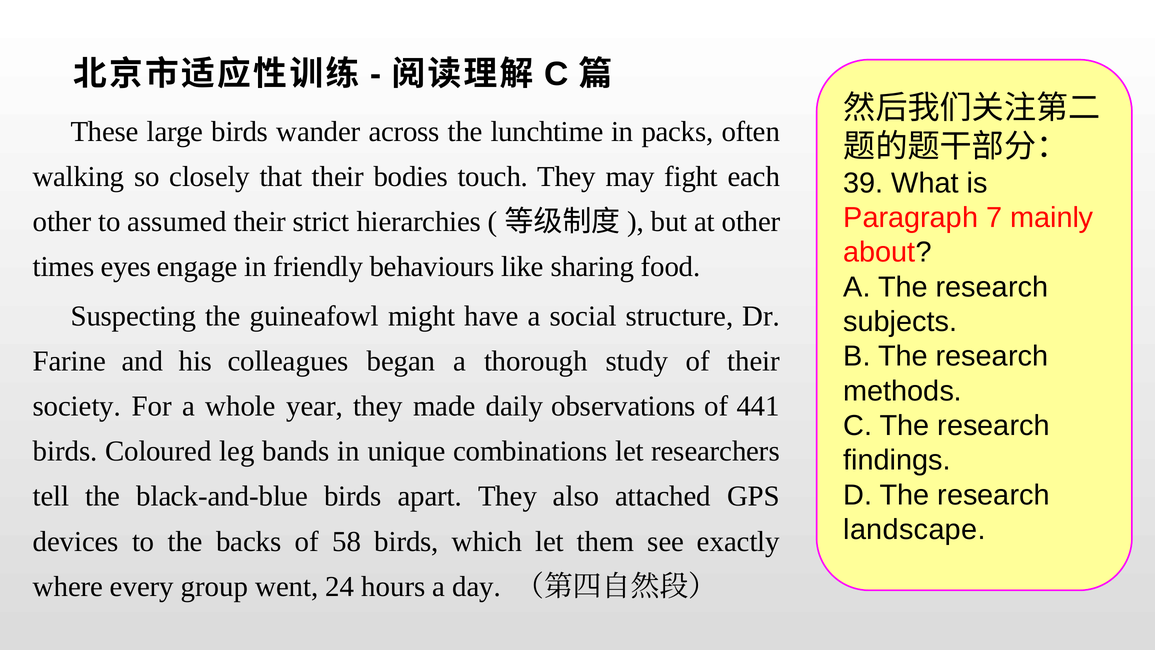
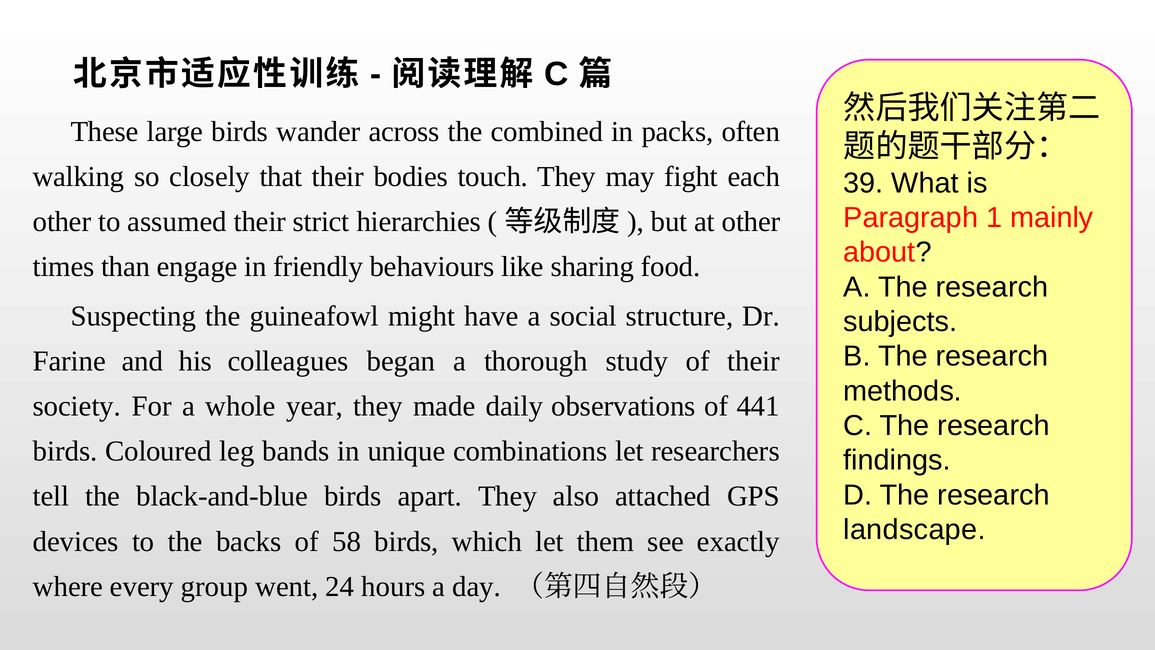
lunchtime: lunchtime -> combined
7: 7 -> 1
eyes: eyes -> than
